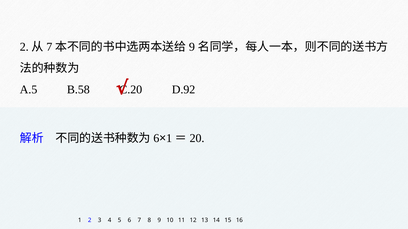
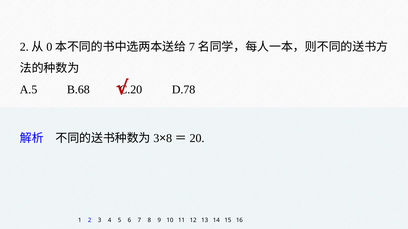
7 at (49, 47): 7 -> 0
9 at (192, 47): 9 -> 7
B.58: B.58 -> B.68
D.92: D.92 -> D.78
6 at (156, 139): 6 -> 3
1 at (169, 139): 1 -> 8
